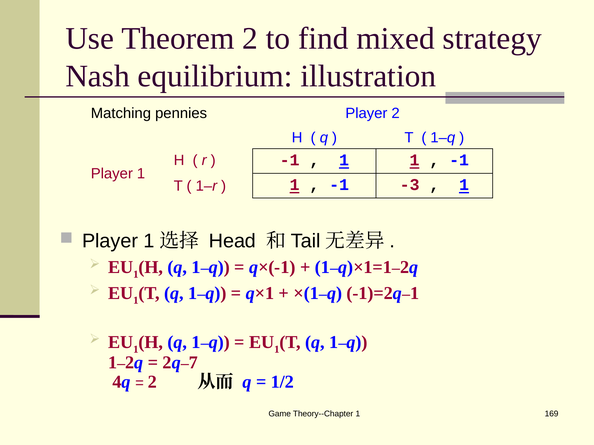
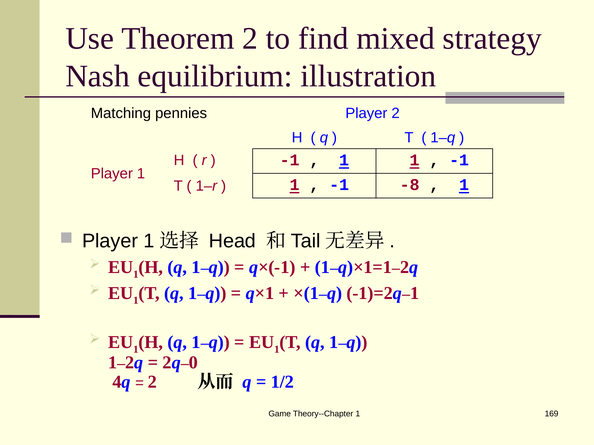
-3: -3 -> -8
7: 7 -> 0
